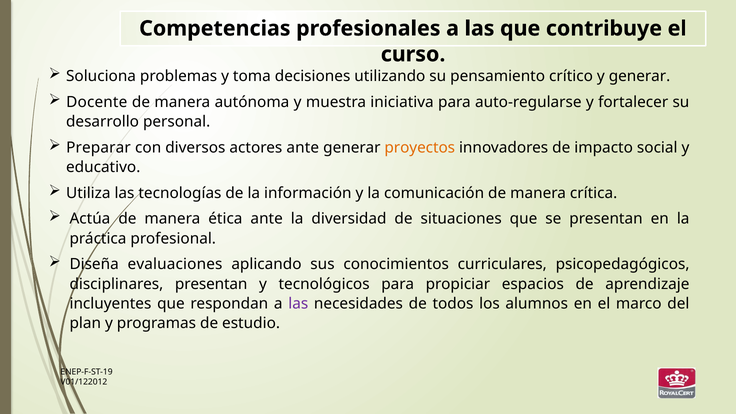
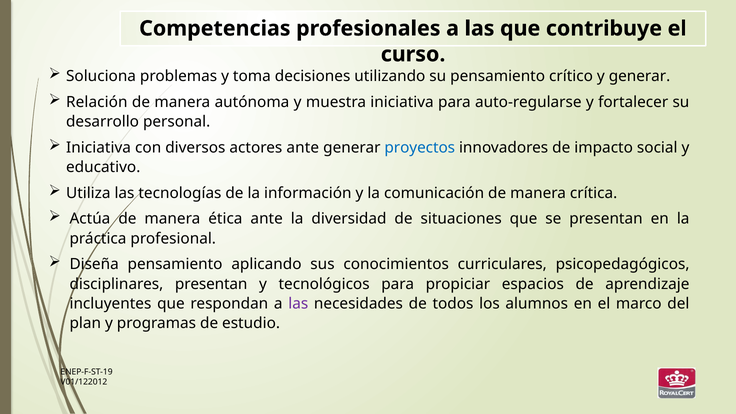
Docente: Docente -> Relación
Preparar at (98, 147): Preparar -> Iniciativa
proyectos colour: orange -> blue
Diseña evaluaciones: evaluaciones -> pensamiento
